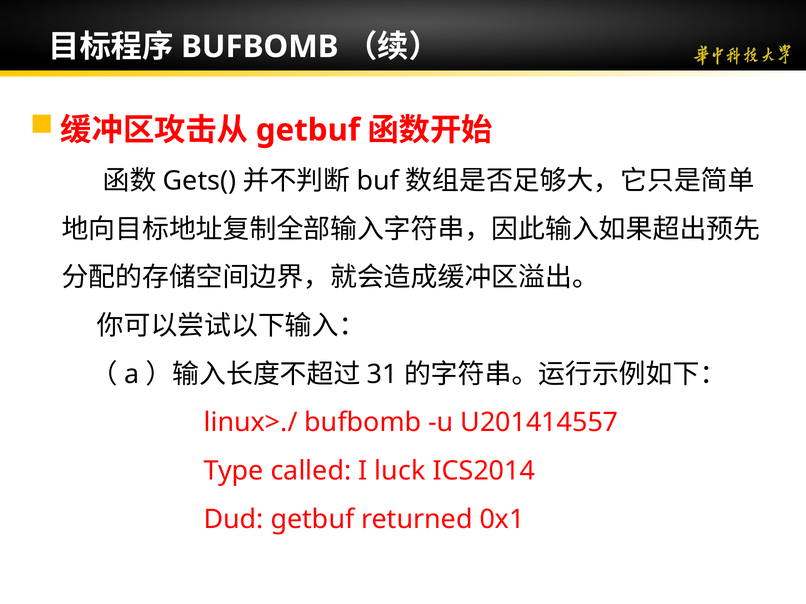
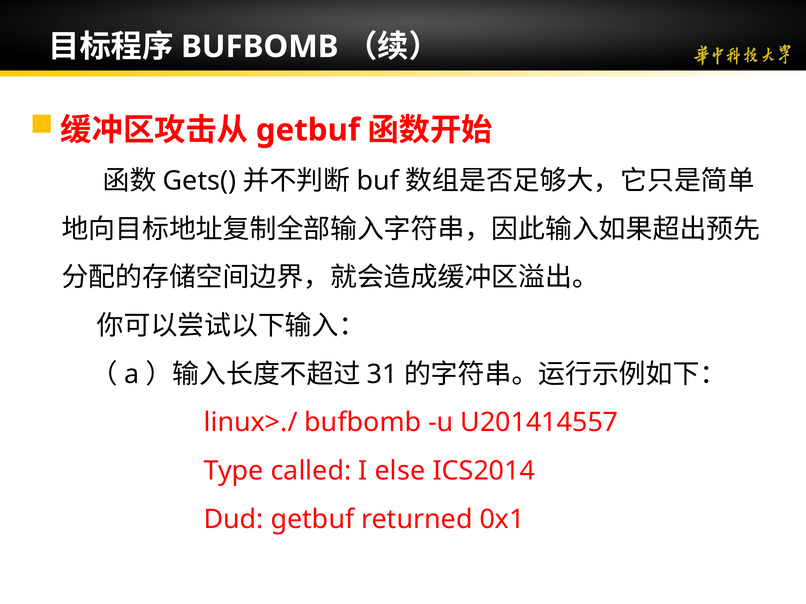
luck: luck -> else
